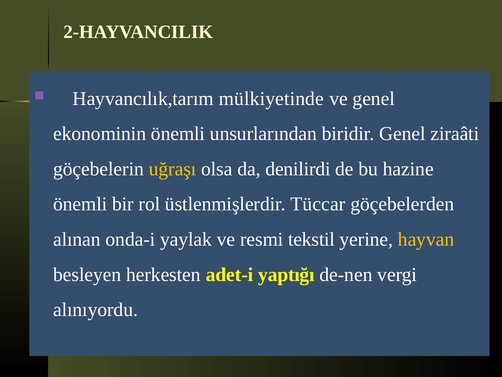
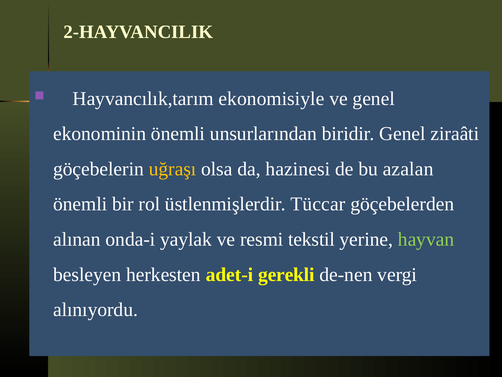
mülkiyetinde: mülkiyetinde -> ekonomisiyle
denilirdi: denilirdi -> hazinesi
hazine: hazine -> azalan
hayvan colour: yellow -> light green
yaptığı: yaptığı -> gerekli
